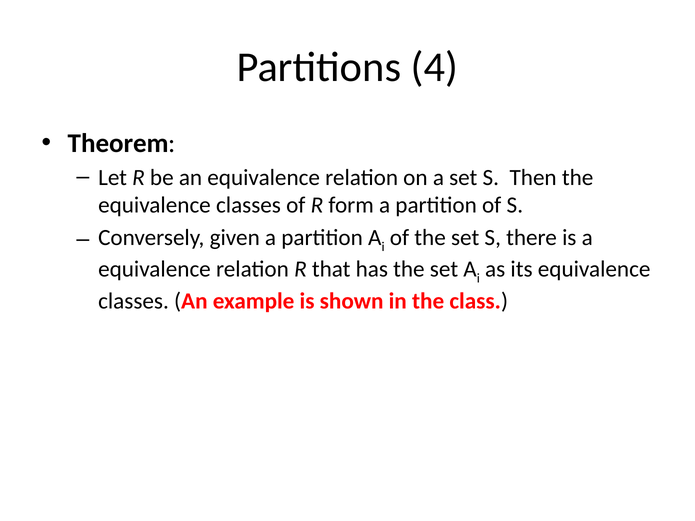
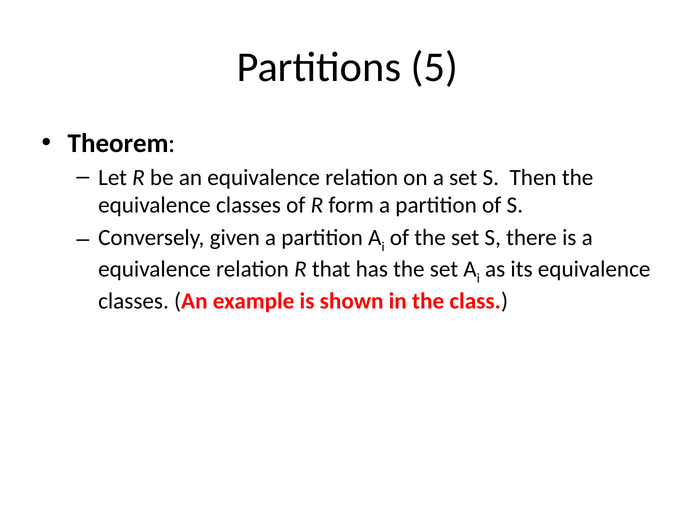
4: 4 -> 5
